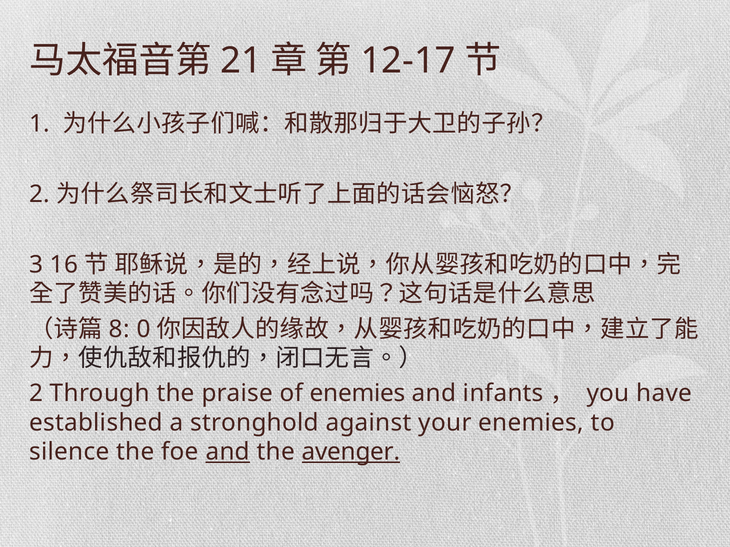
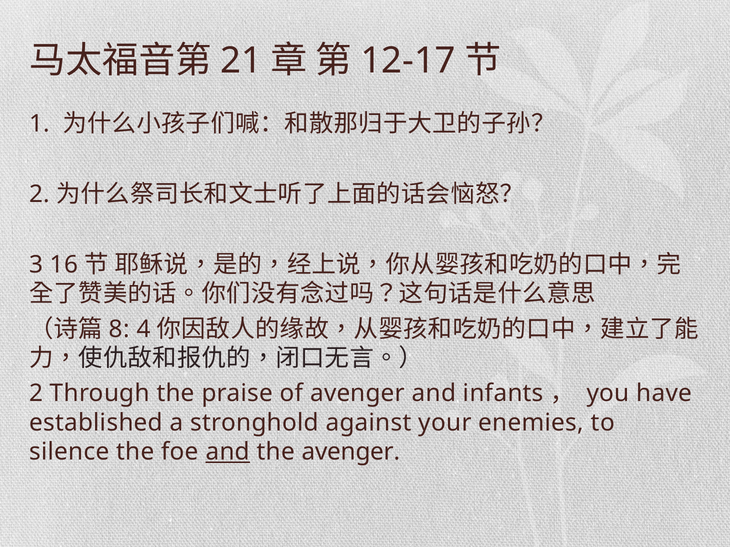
0: 0 -> 4
of enemies: enemies -> avenger
avenger at (351, 452) underline: present -> none
